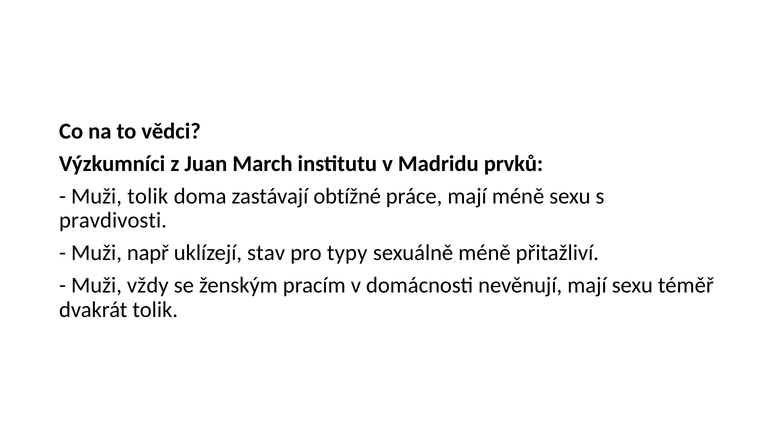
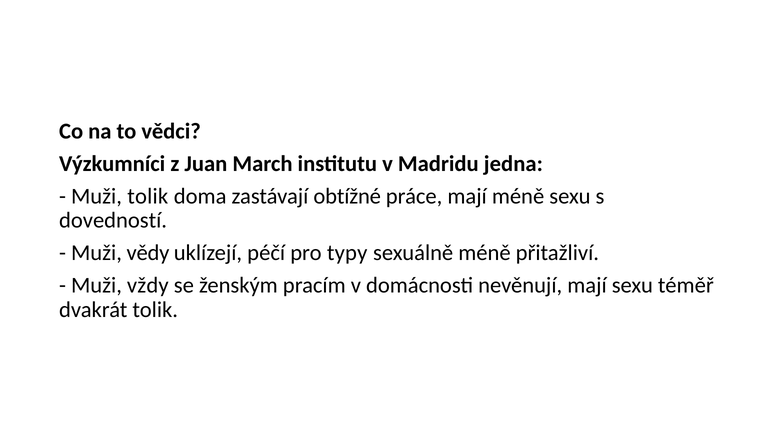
prvků: prvků -> jedna
pravdivosti: pravdivosti -> dovedností
např: např -> vědy
stav: stav -> péčí
